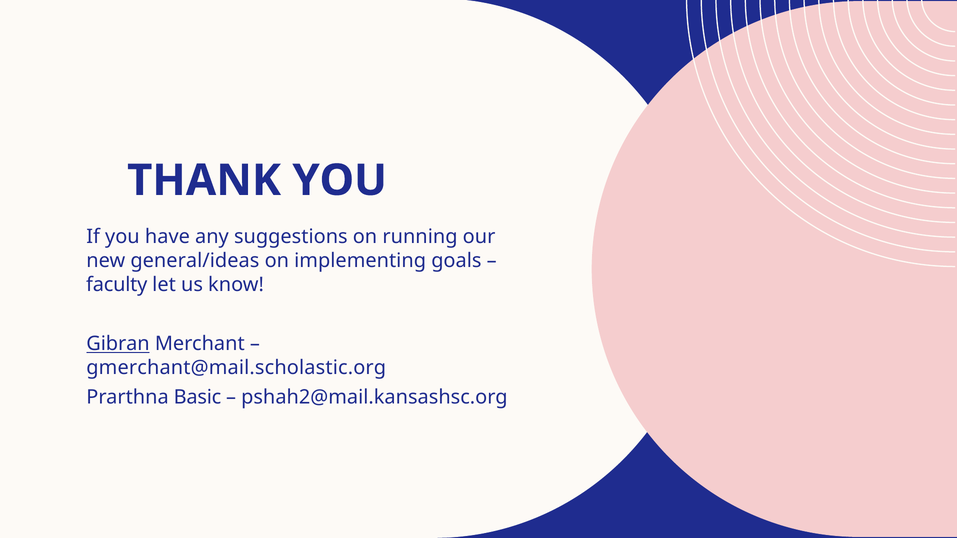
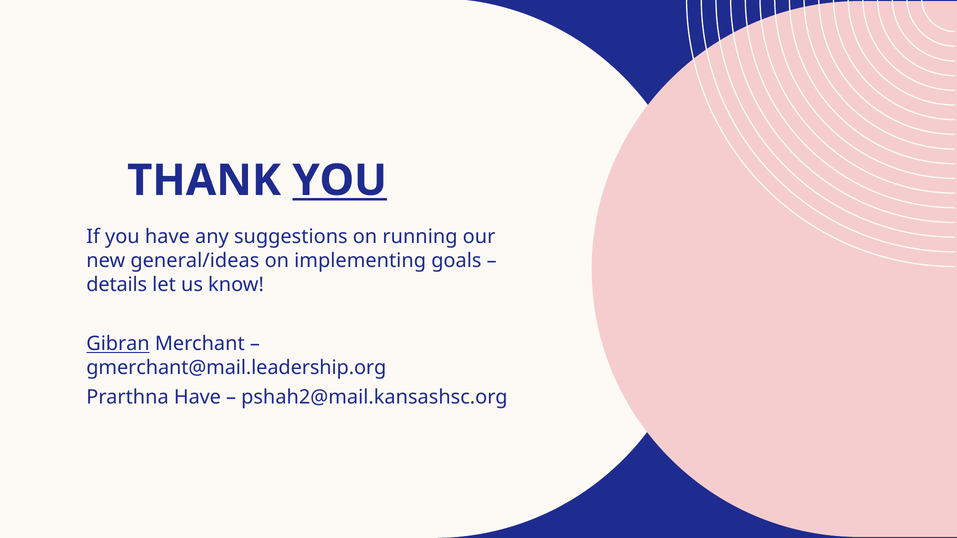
YOU at (340, 181) underline: none -> present
faculty: faculty -> details
gmerchant@mail.scholastic.org: gmerchant@mail.scholastic.org -> gmerchant@mail.leadership.org
Prarthna Basic: Basic -> Have
